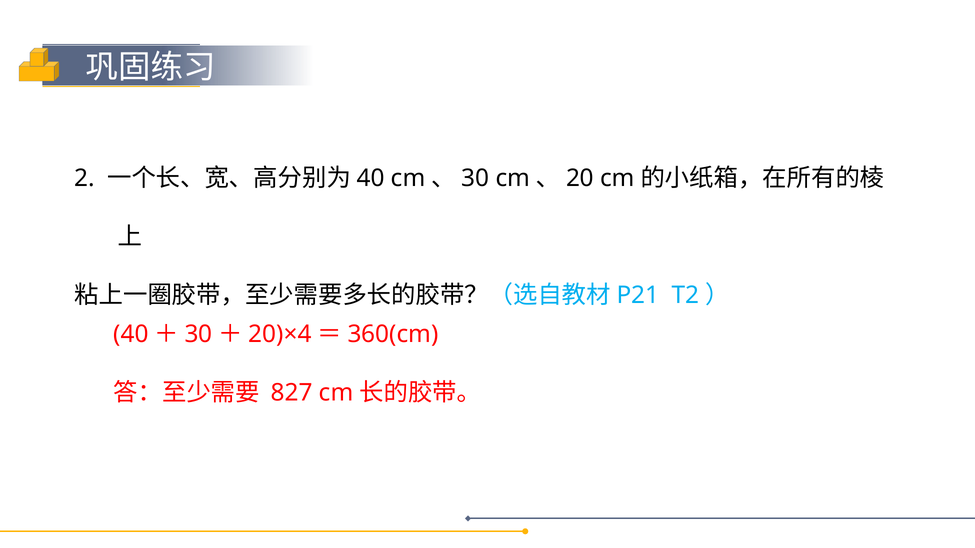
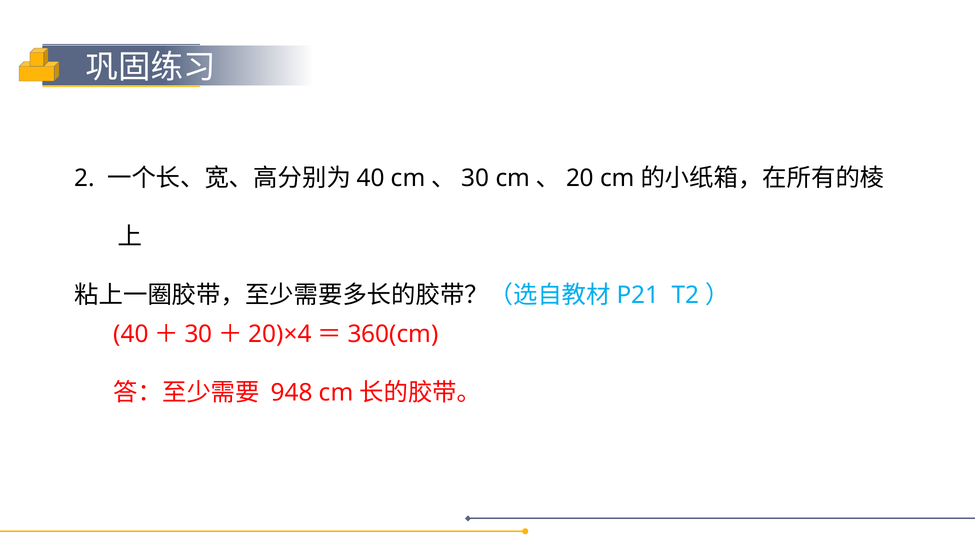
827: 827 -> 948
